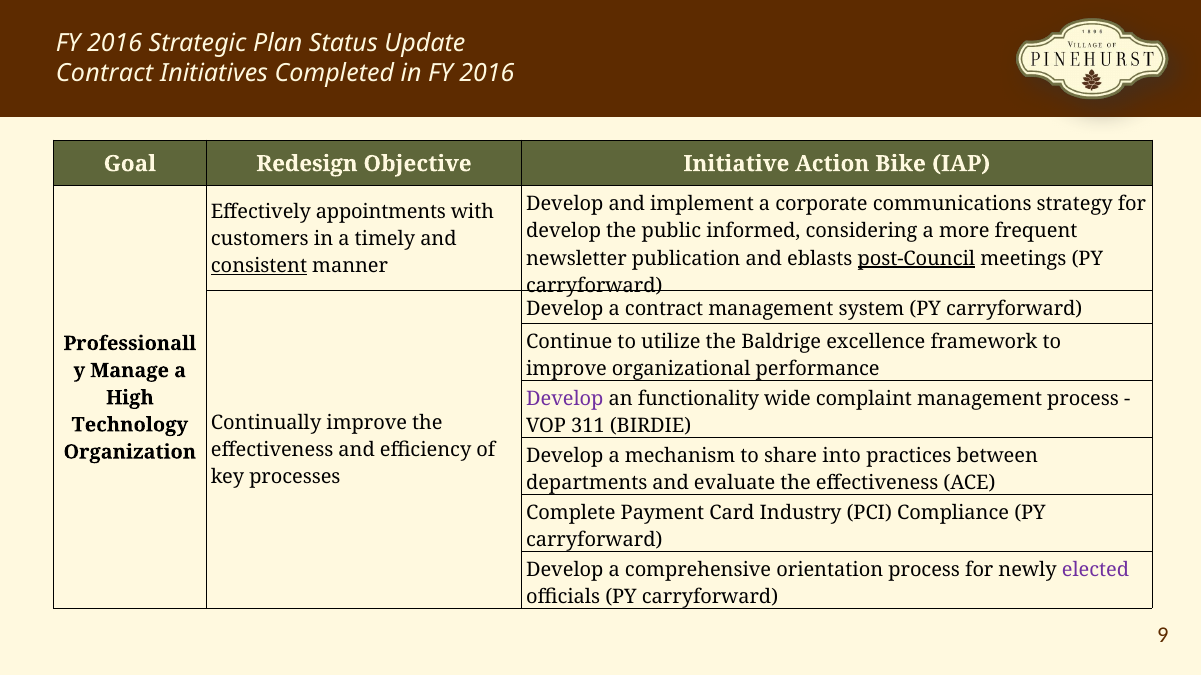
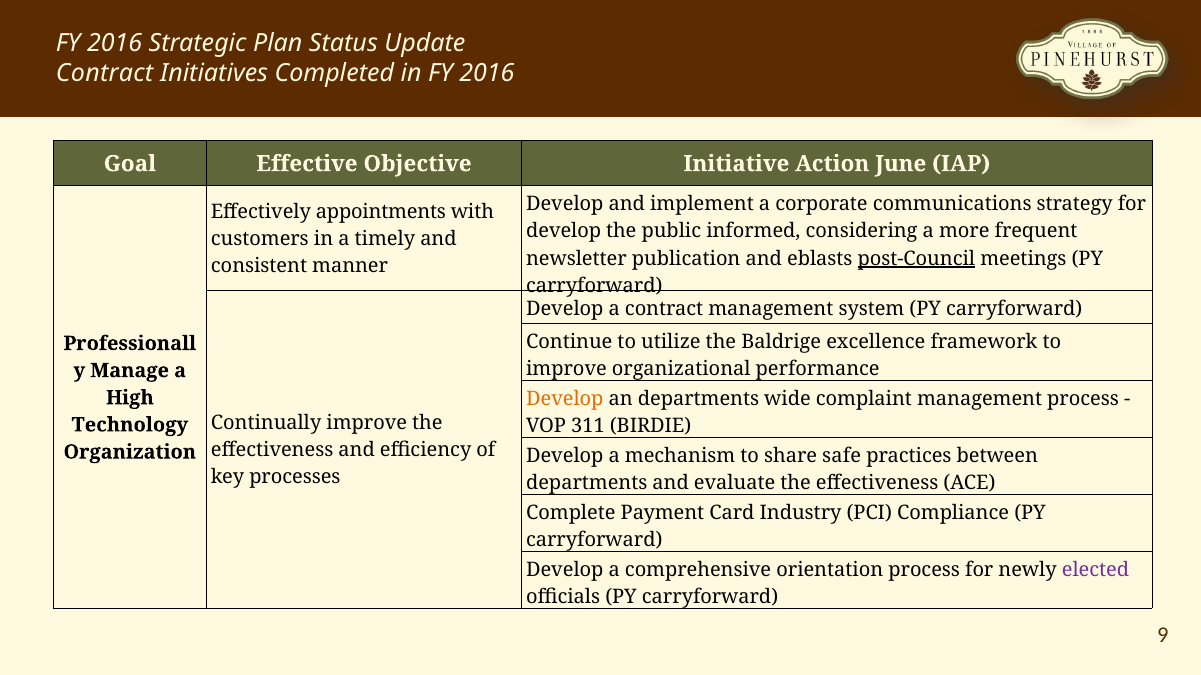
Redesign: Redesign -> Effective
Bike: Bike -> June
consistent underline: present -> none
Develop at (565, 400) colour: purple -> orange
an functionality: functionality -> departments
into: into -> safe
